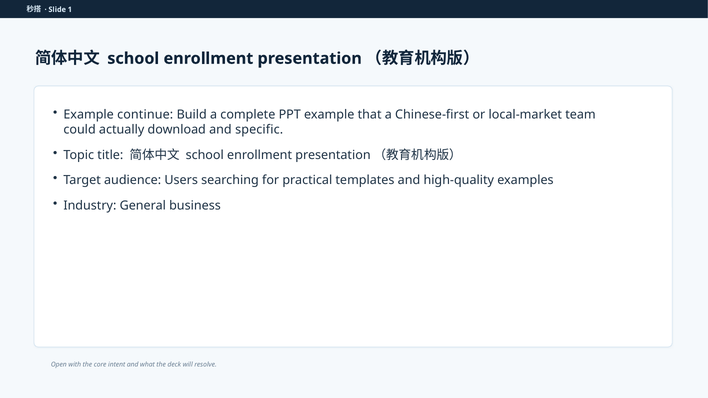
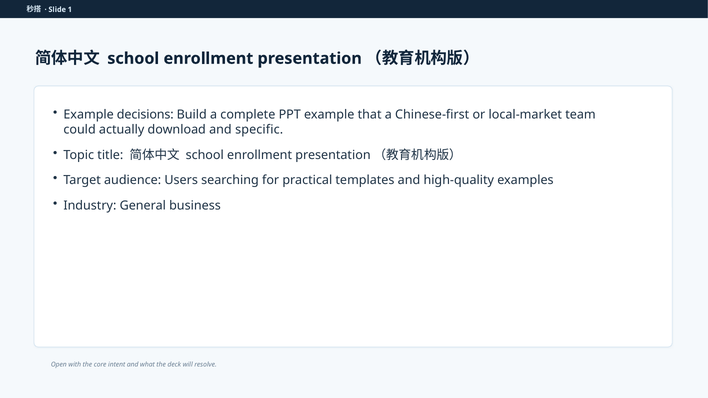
continue: continue -> decisions
